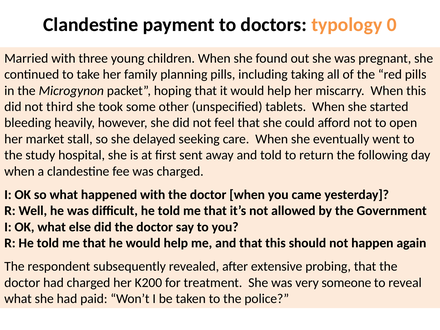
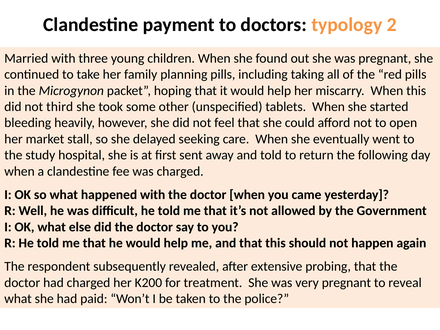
0: 0 -> 2
very someone: someone -> pregnant
